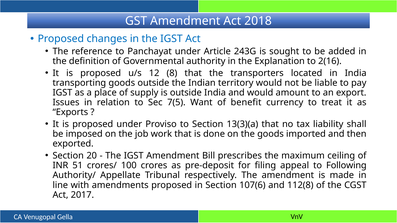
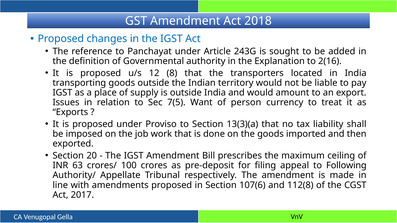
benefit: benefit -> person
51: 51 -> 63
